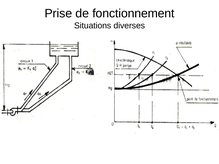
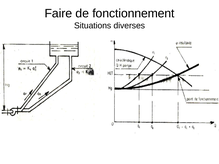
Prise: Prise -> Faire
